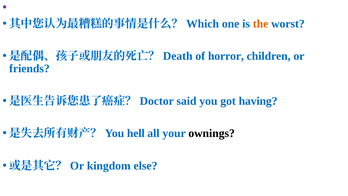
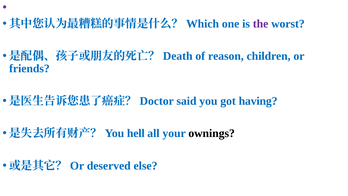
the colour: orange -> purple
horror: horror -> reason
kingdom: kingdom -> deserved
